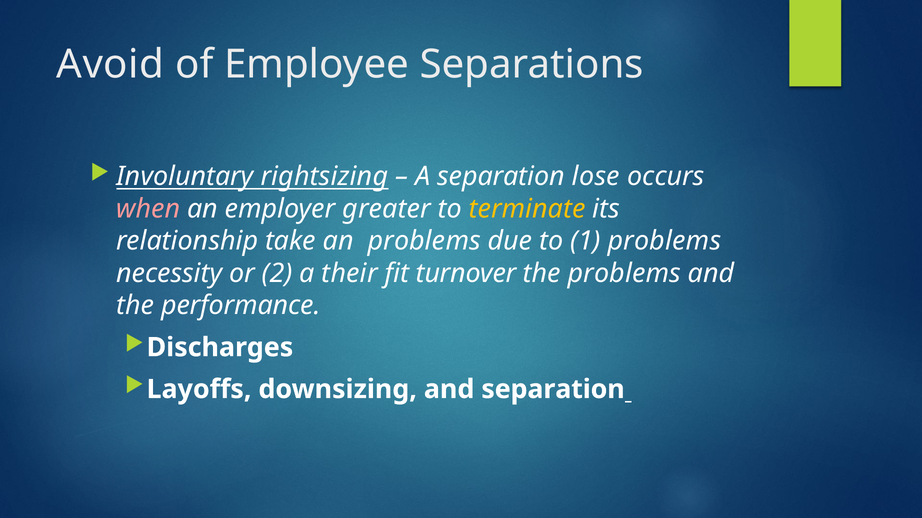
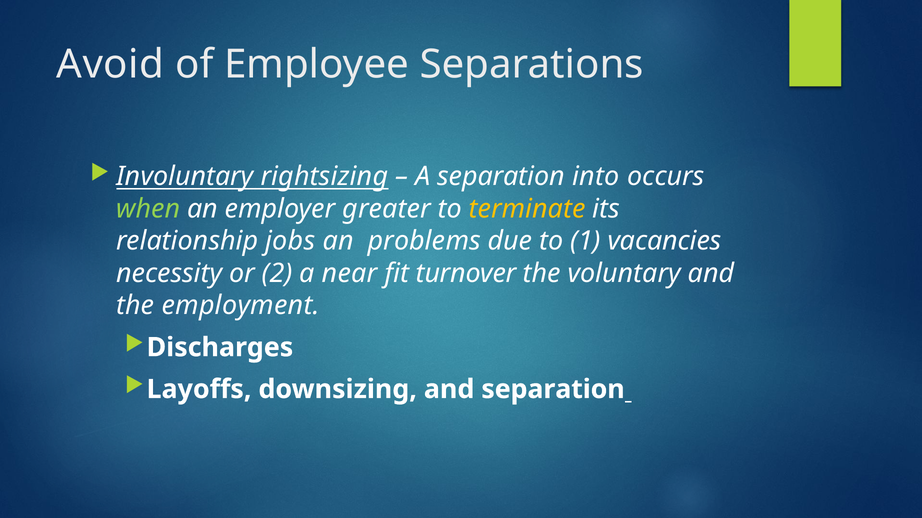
lose: lose -> into
when colour: pink -> light green
take: take -> jobs
1 problems: problems -> vacancies
their: their -> near
the problems: problems -> voluntary
performance: performance -> employment
